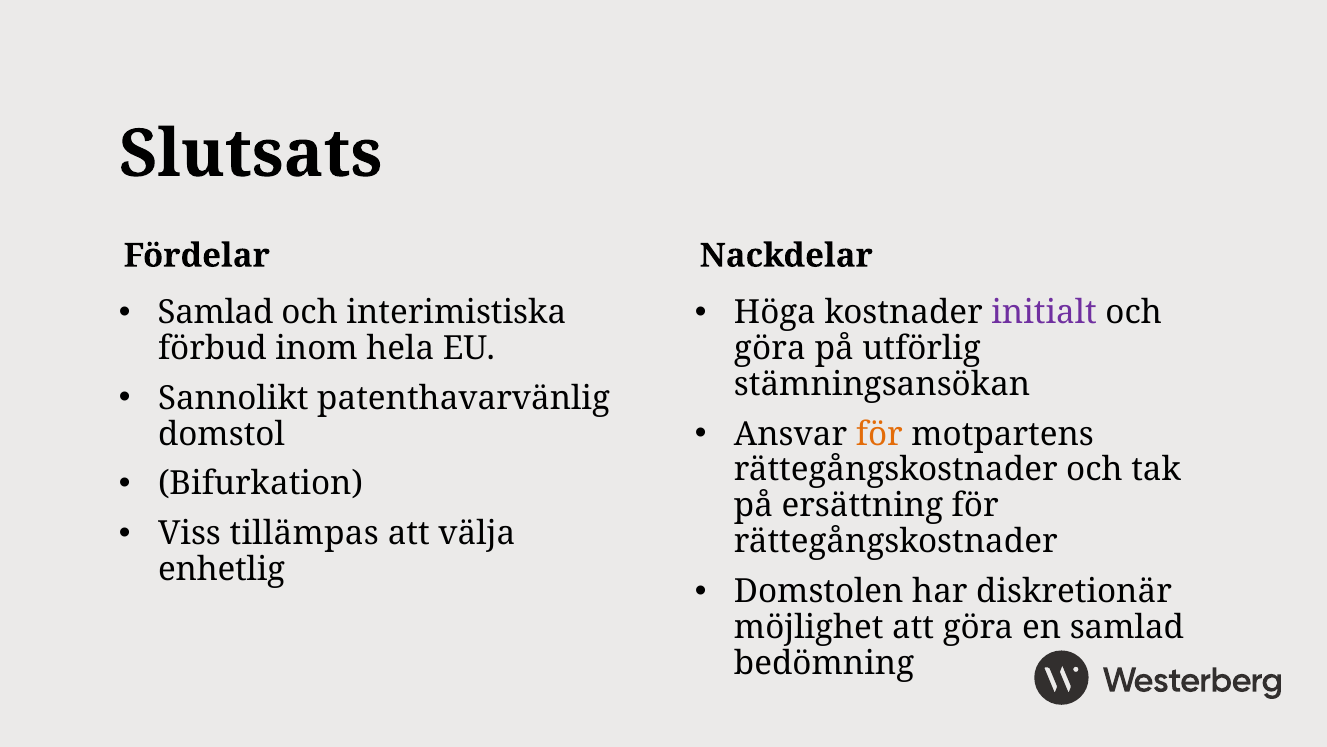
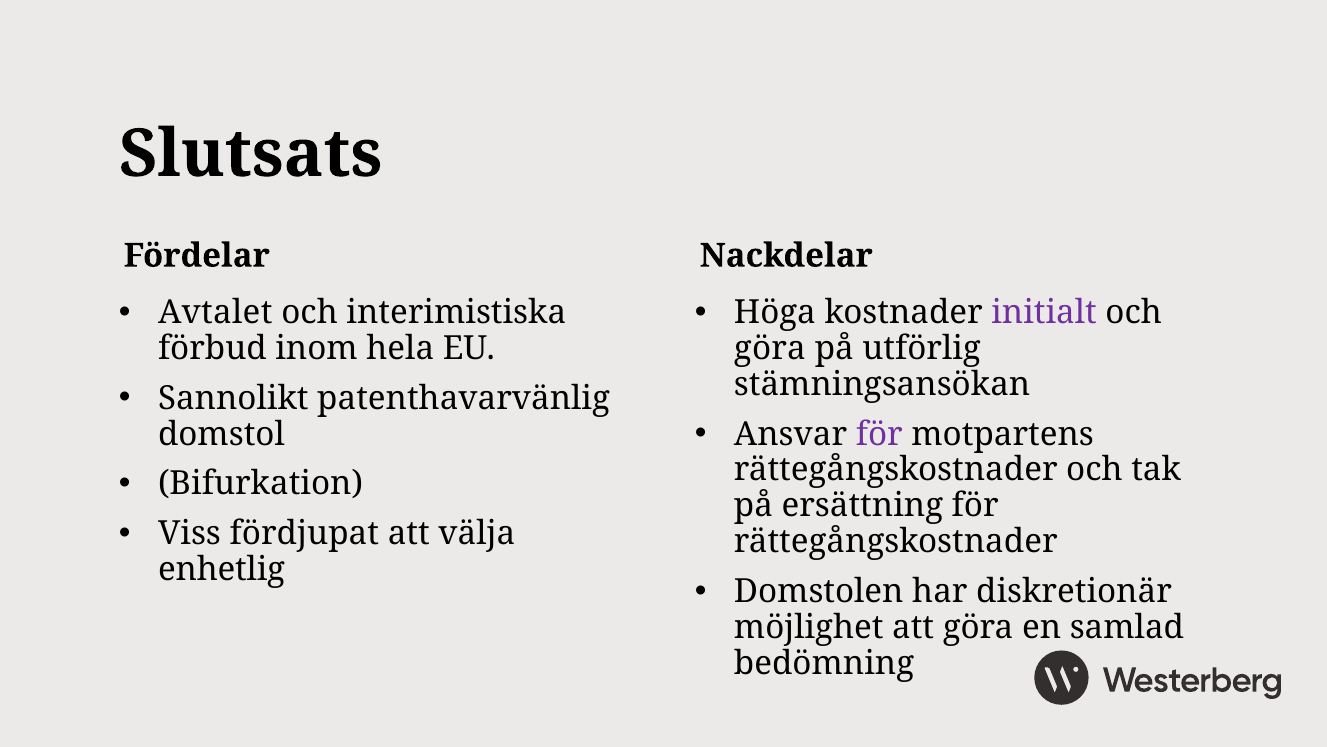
Samlad at (216, 313): Samlad -> Avtalet
för at (879, 434) colour: orange -> purple
tillämpas: tillämpas -> fördjupat
